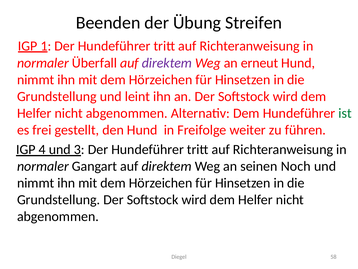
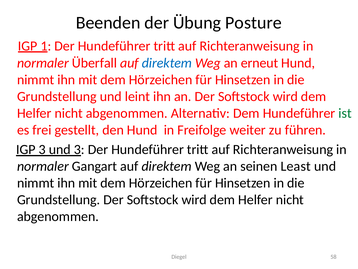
Streifen: Streifen -> Posture
direktem at (167, 63) colour: purple -> blue
IGP 4: 4 -> 3
Noch: Noch -> Least
